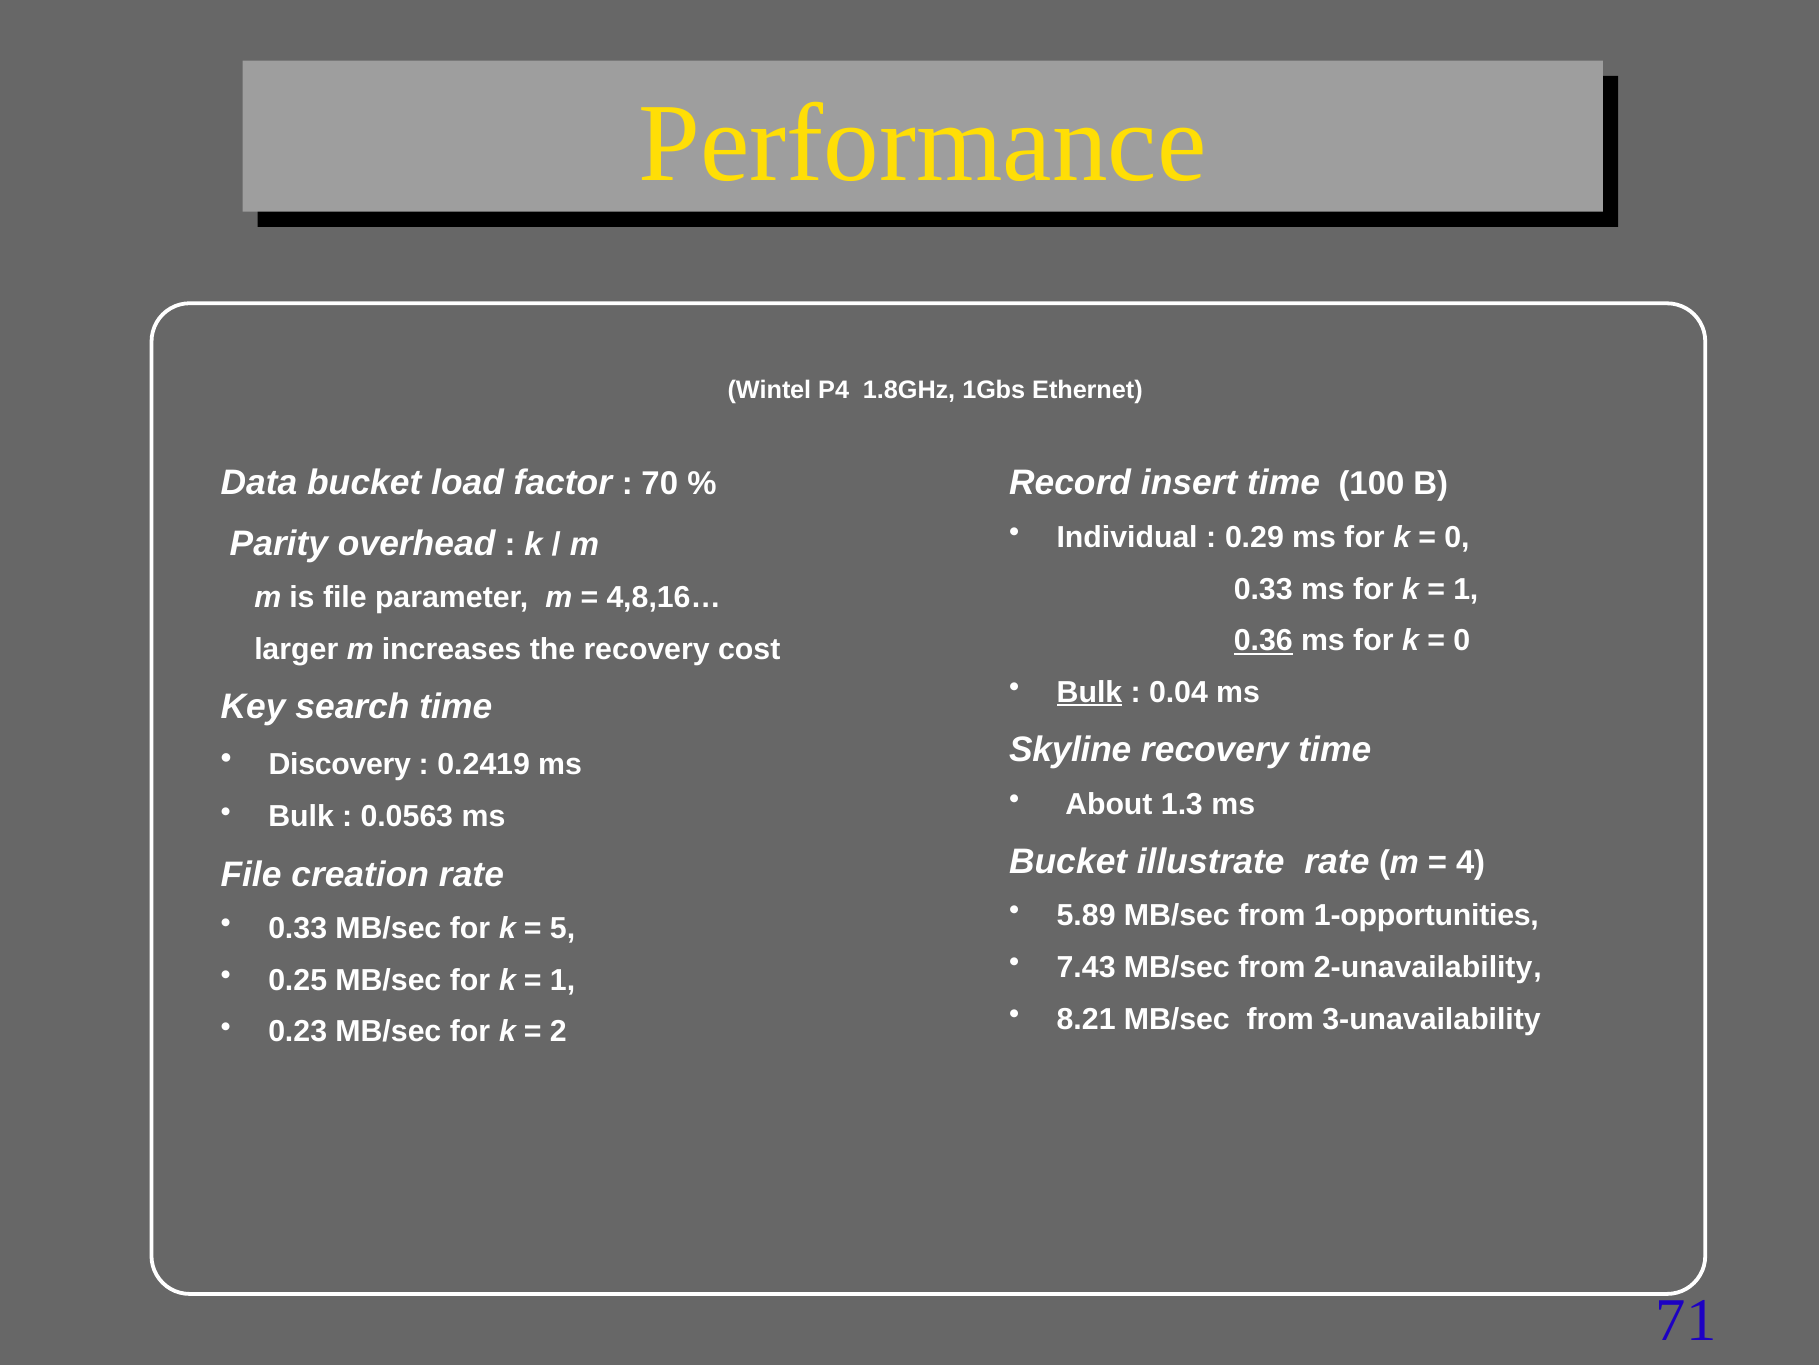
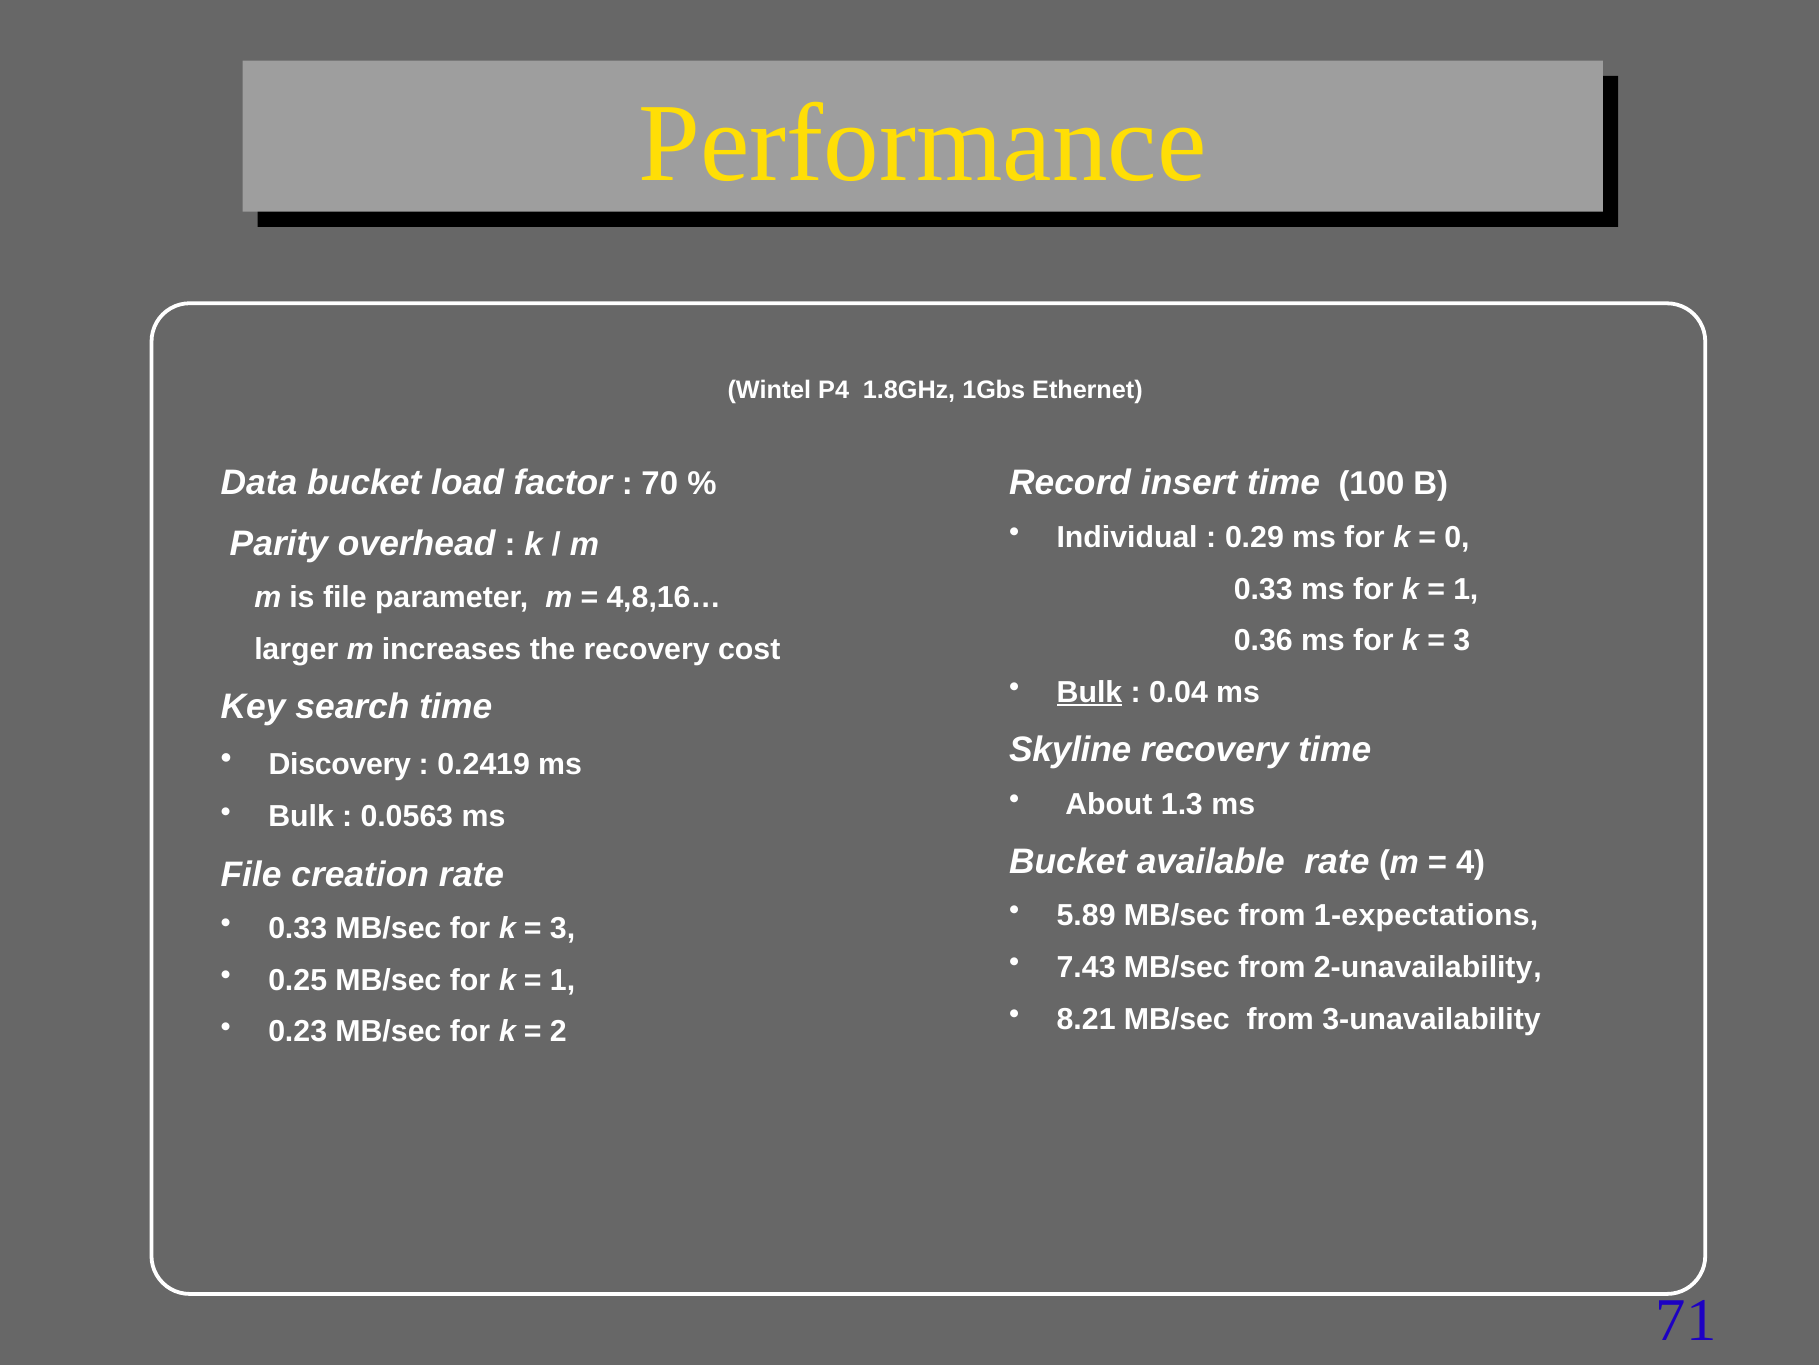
0.36 underline: present -> none
0 at (1462, 640): 0 -> 3
illustrate: illustrate -> available
1-opportunities: 1-opportunities -> 1-expectations
5 at (563, 928): 5 -> 3
